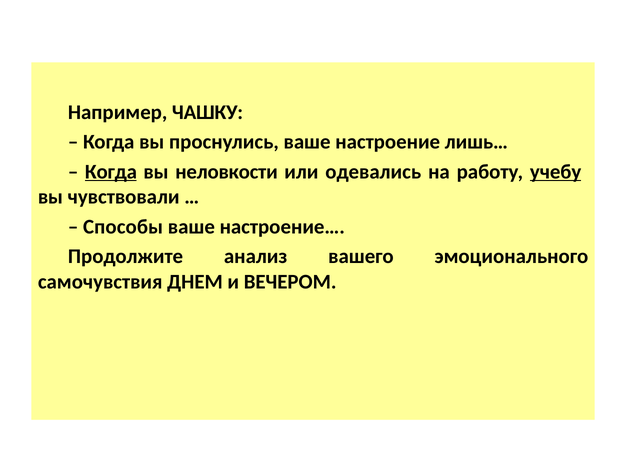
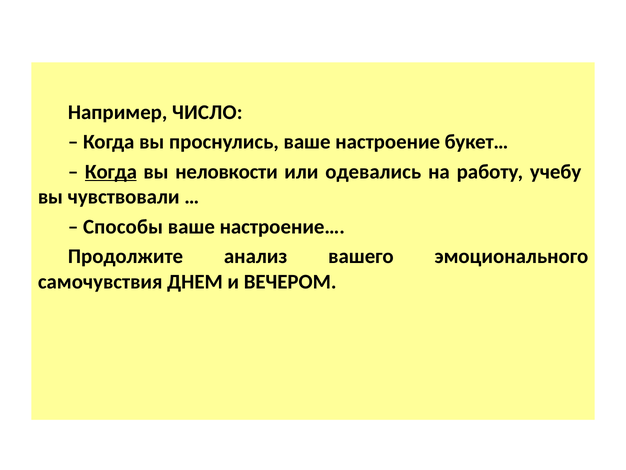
ЧАШКУ: ЧАШКУ -> ЧИСЛО
лишь…: лишь… -> букет…
учебу underline: present -> none
